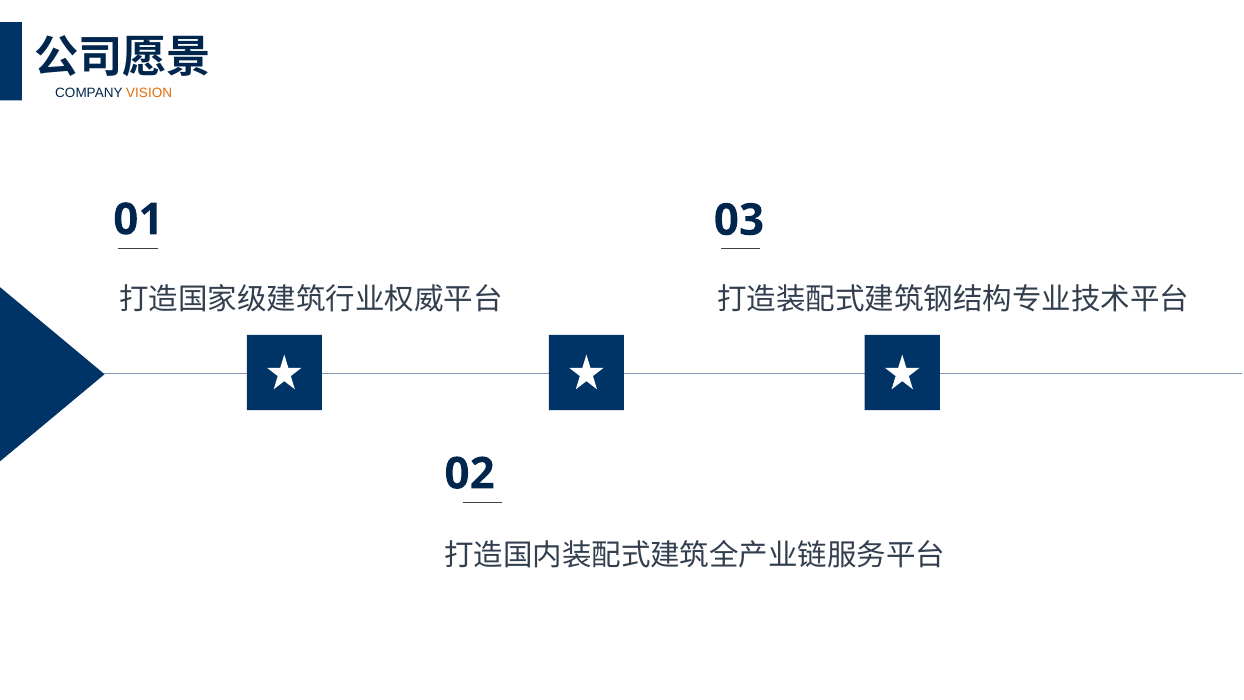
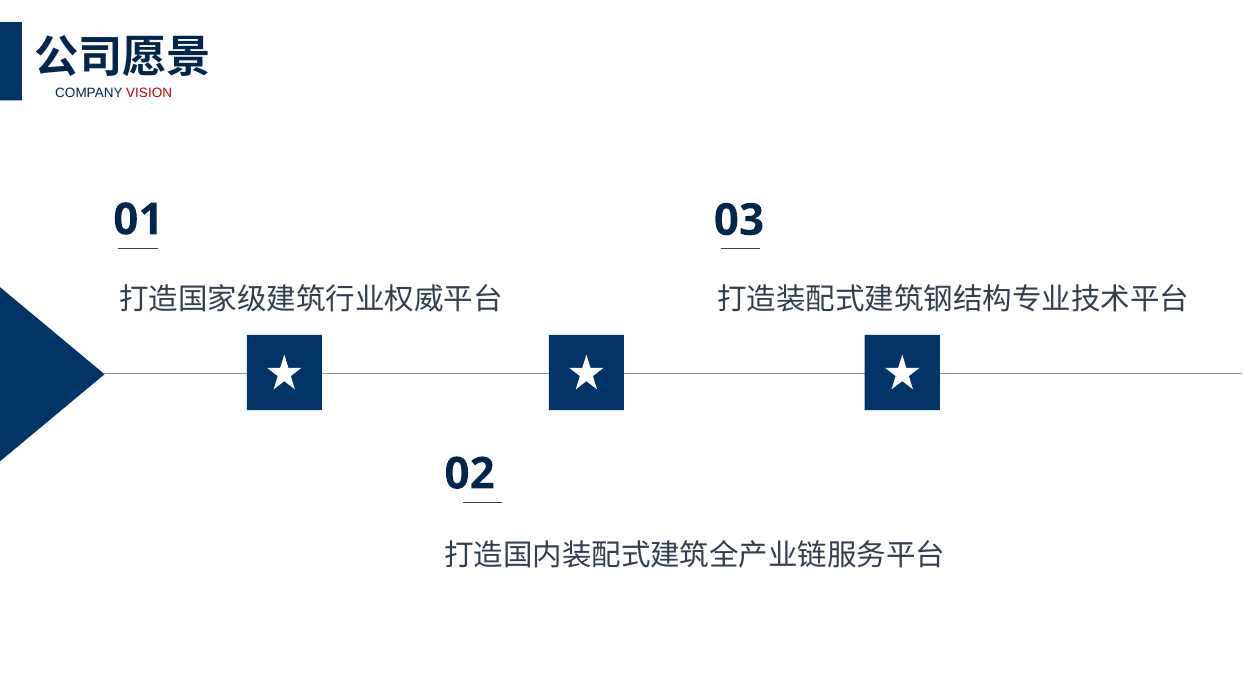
VISION colour: orange -> red
